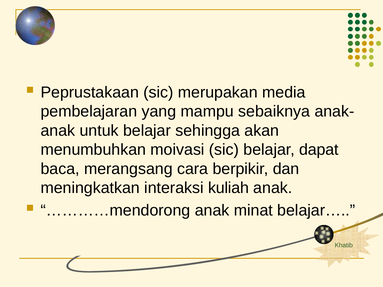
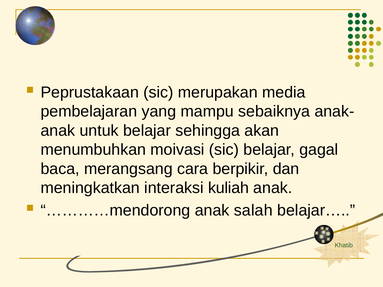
dapat: dapat -> gagal
minat: minat -> salah
